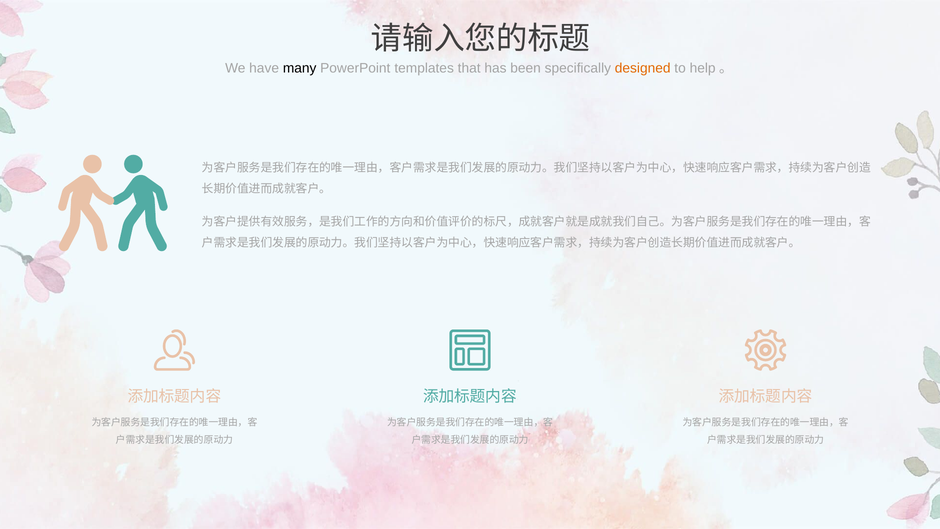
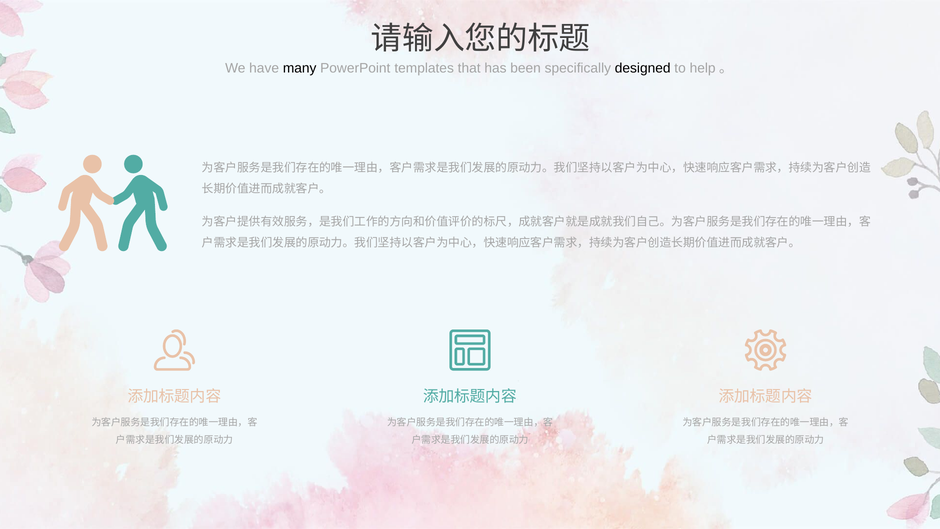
designed colour: orange -> black
